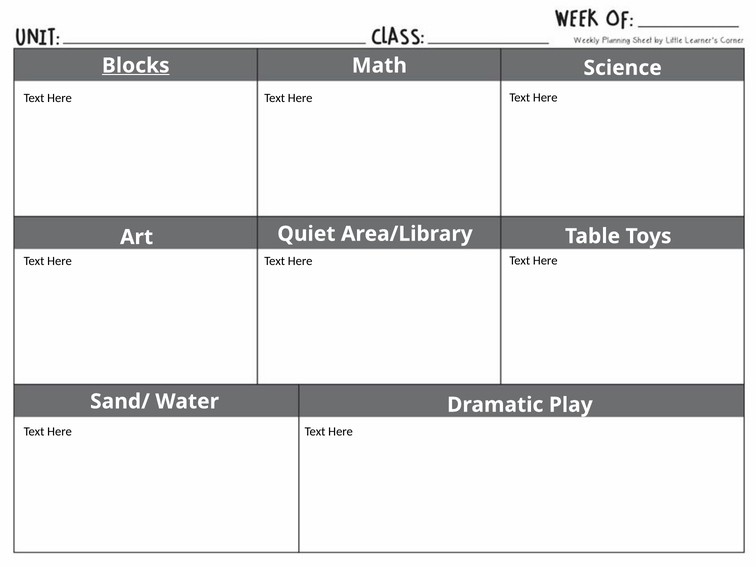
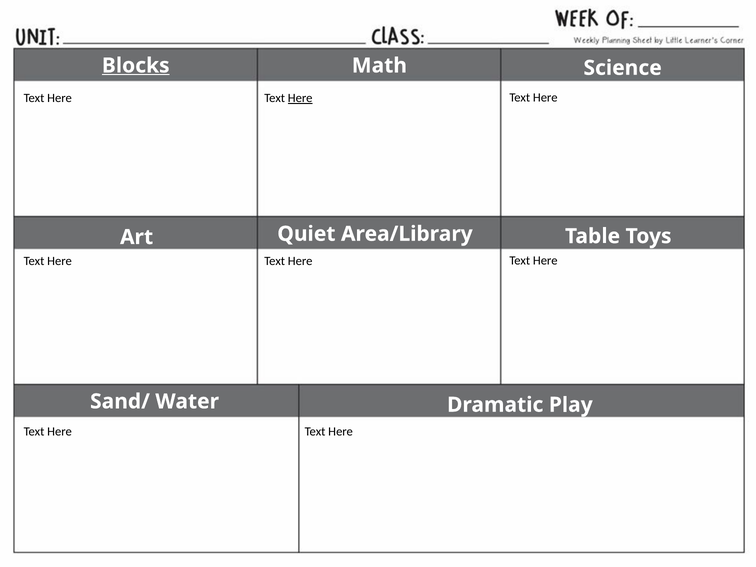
Here at (300, 98) underline: none -> present
